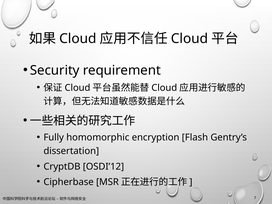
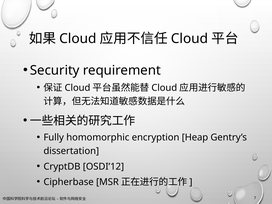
Flash: Flash -> Heap
